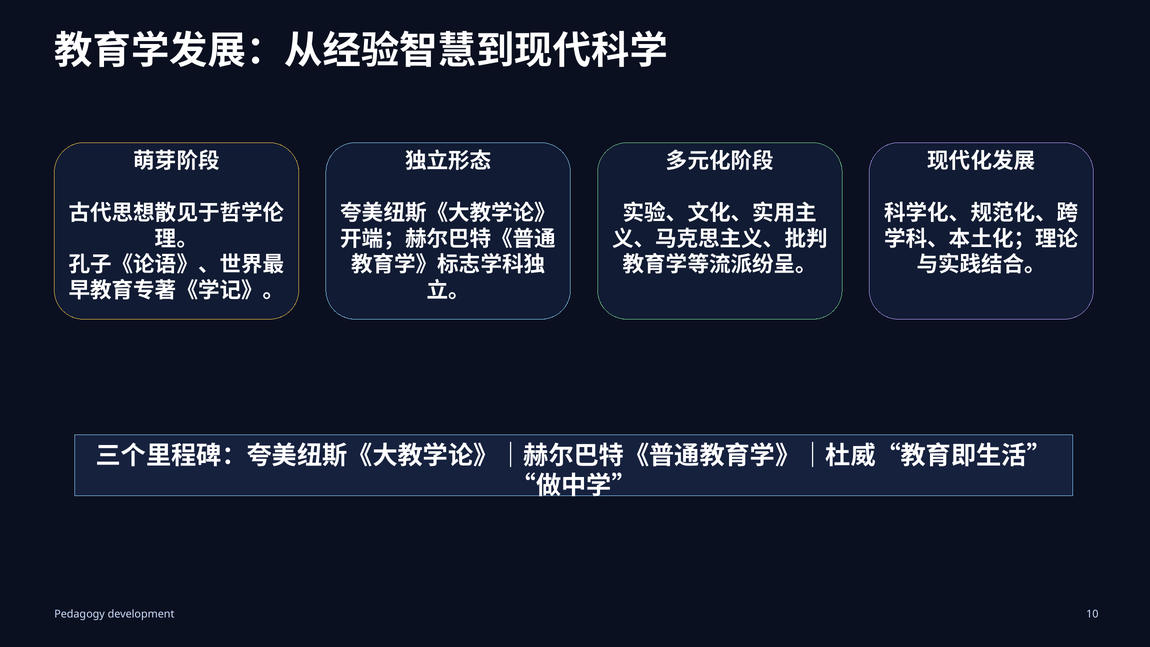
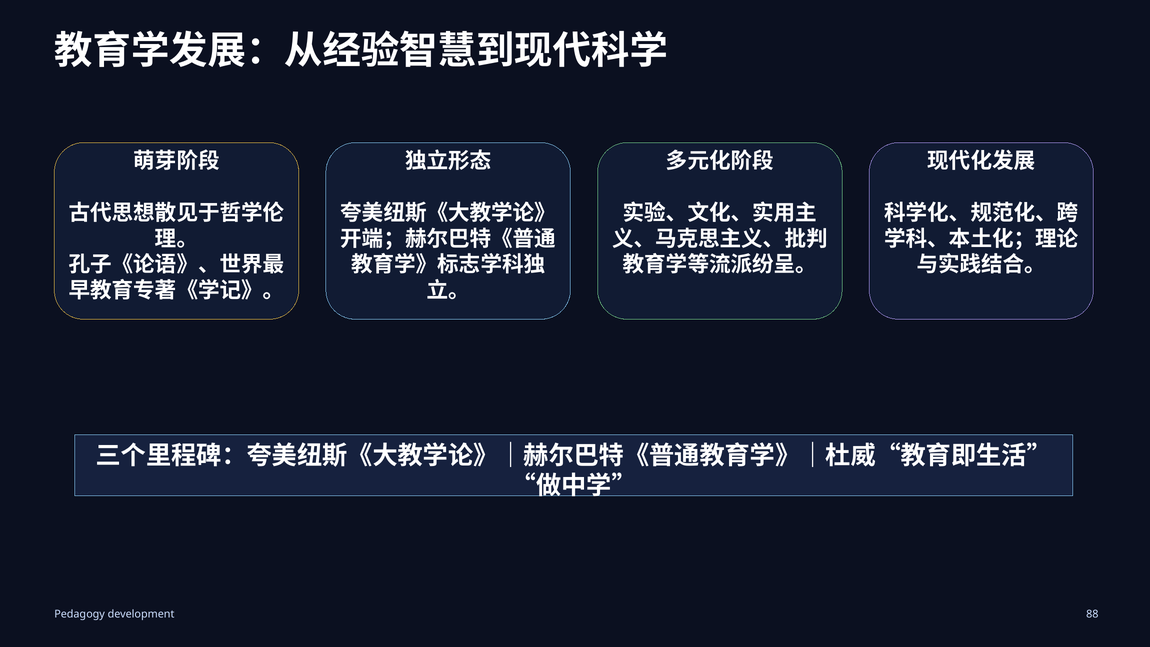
10: 10 -> 88
